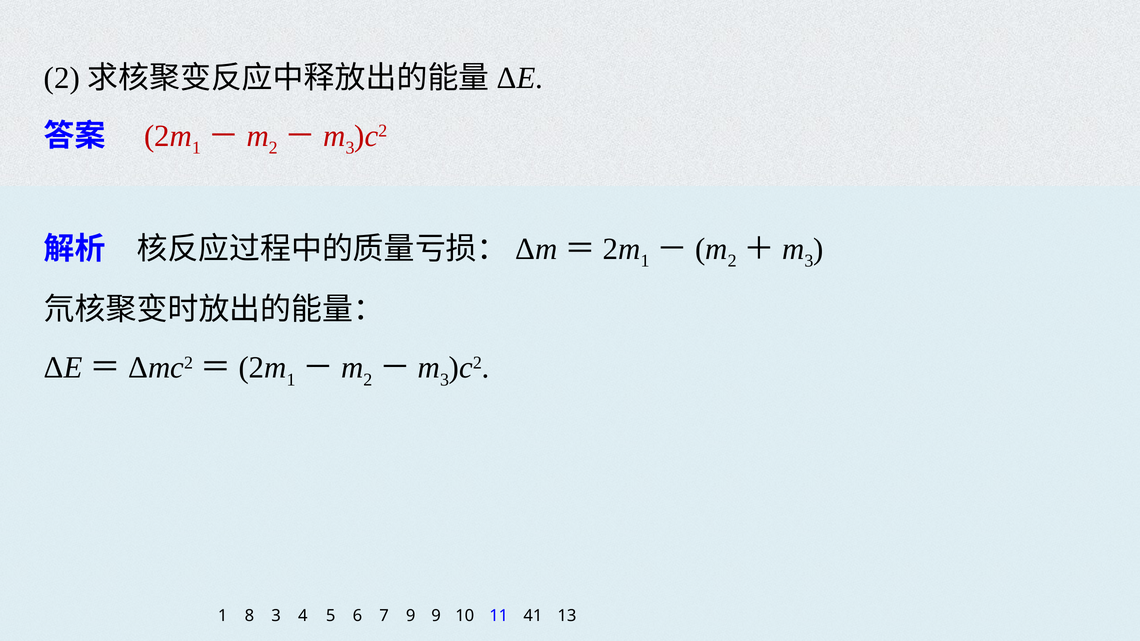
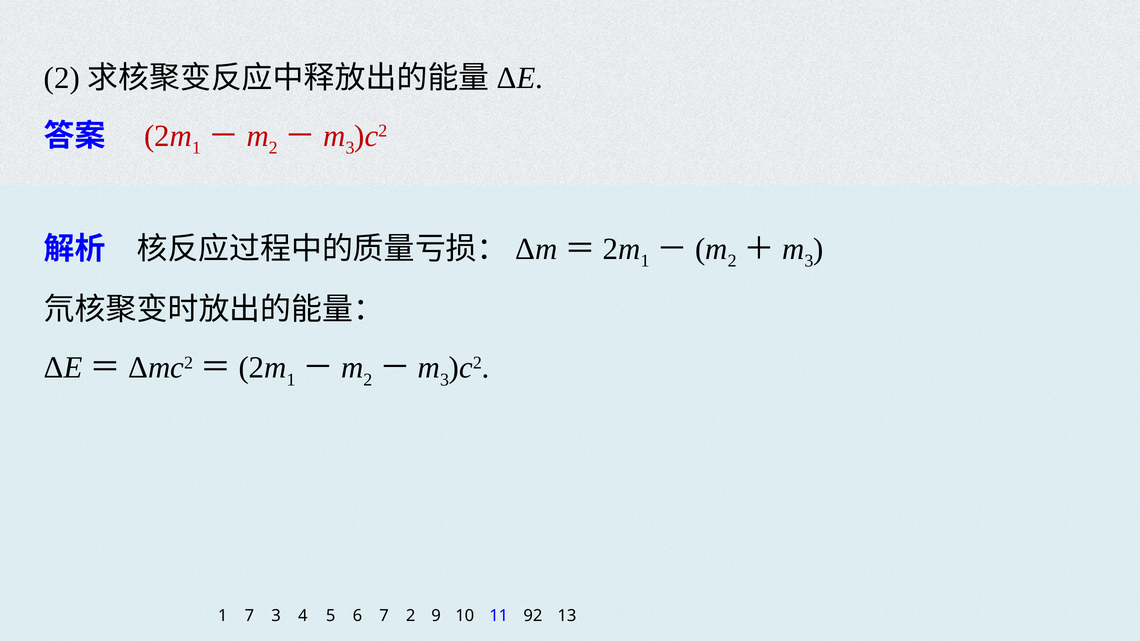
1 8: 8 -> 7
7 9: 9 -> 2
41: 41 -> 92
